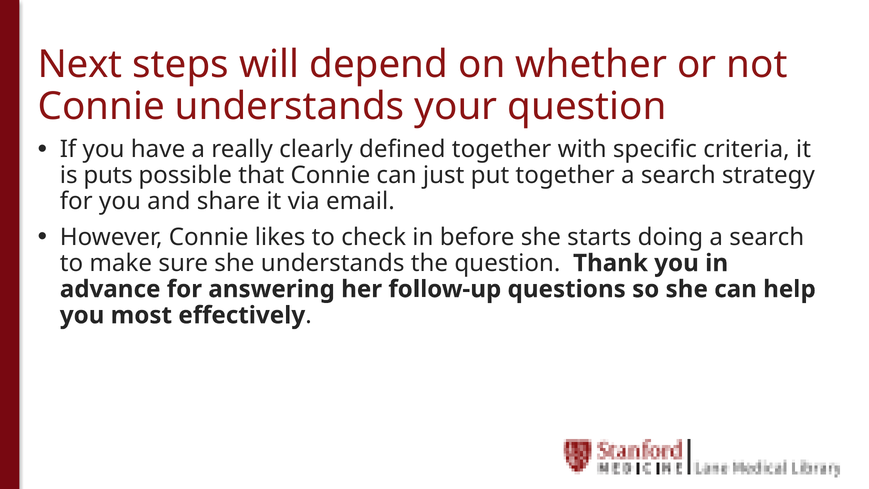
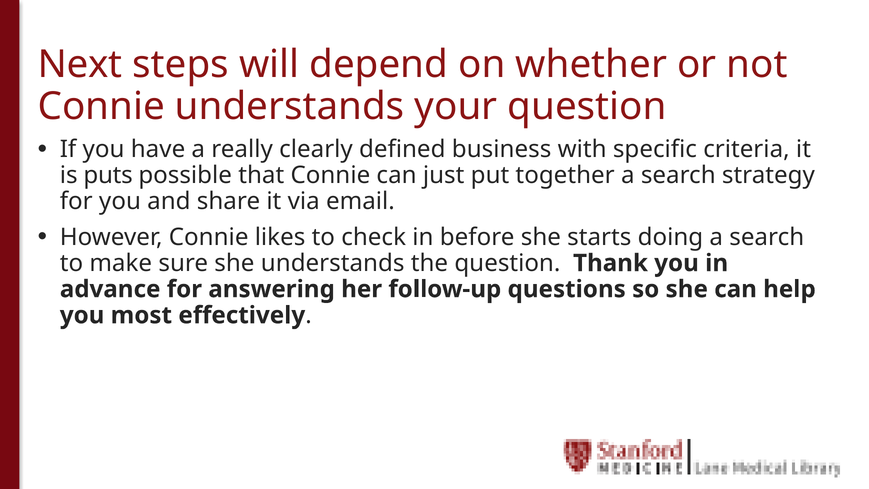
defined together: together -> business
